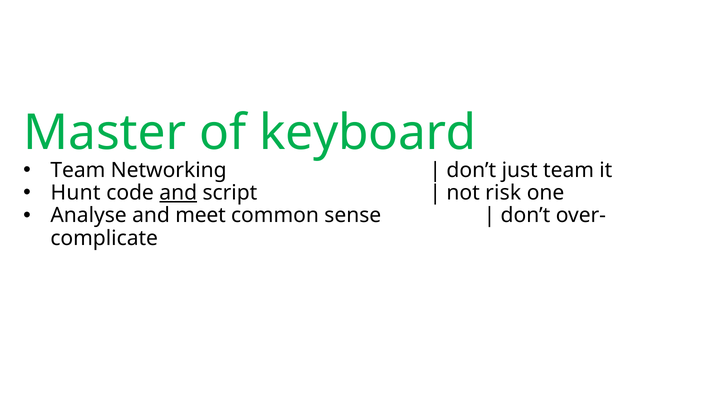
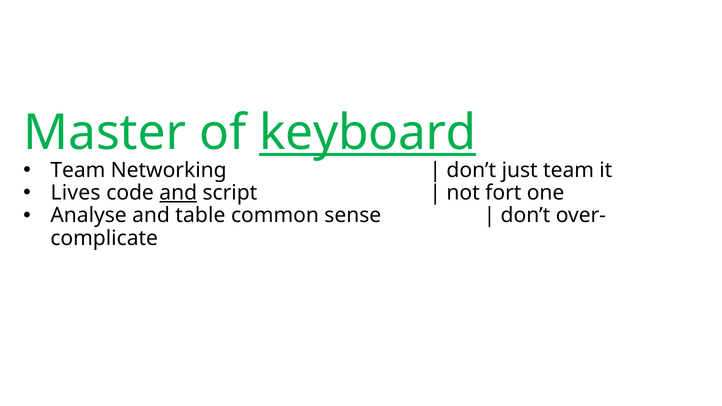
keyboard underline: none -> present
Hunt: Hunt -> Lives
risk: risk -> fort
meet: meet -> table
